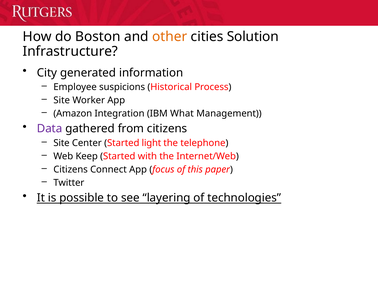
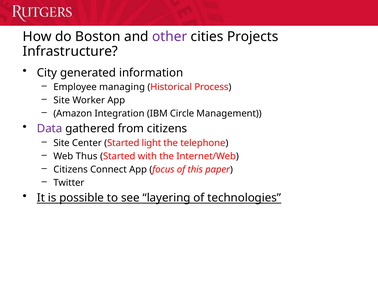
other colour: orange -> purple
Solution: Solution -> Projects
suspicions: suspicions -> managing
What: What -> Circle
Keep: Keep -> Thus
